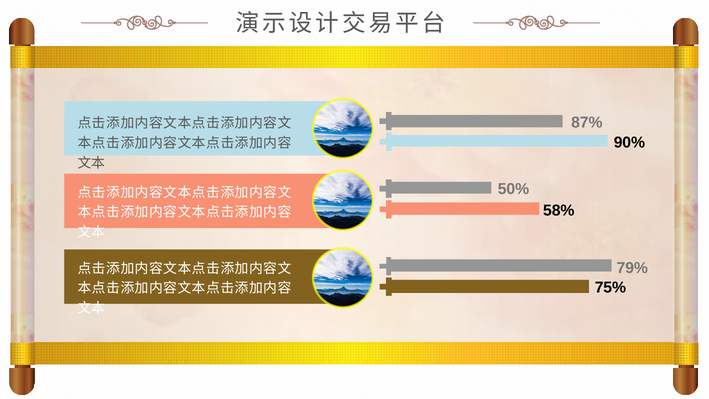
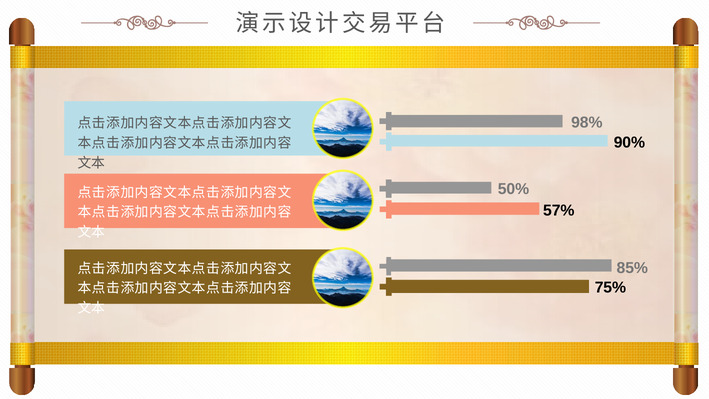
87%: 87% -> 98%
58%: 58% -> 57%
79%: 79% -> 85%
